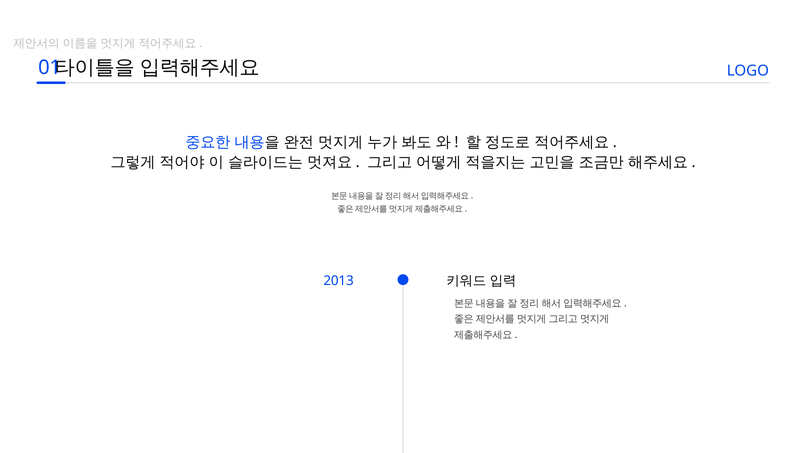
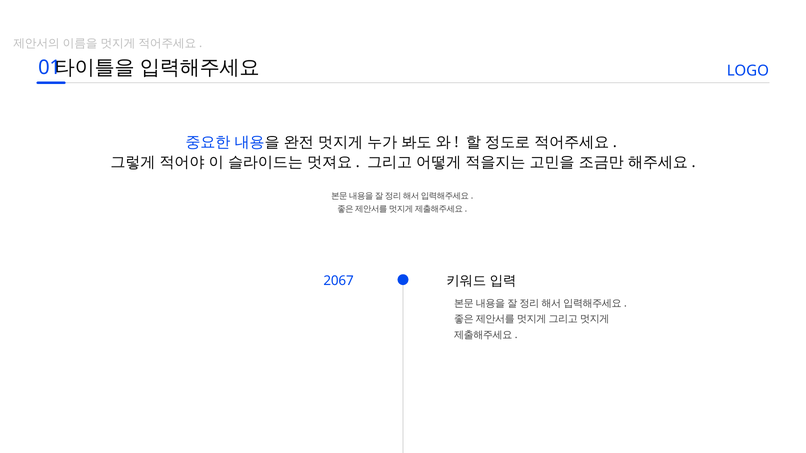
2013: 2013 -> 2067
